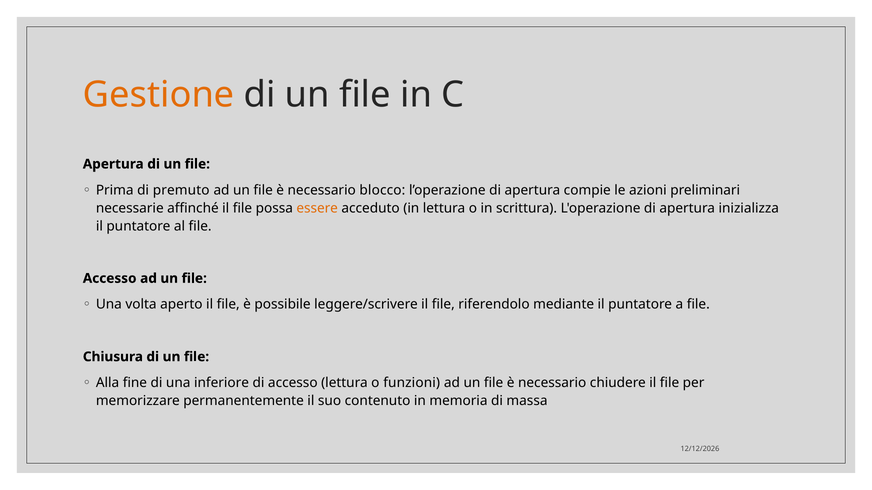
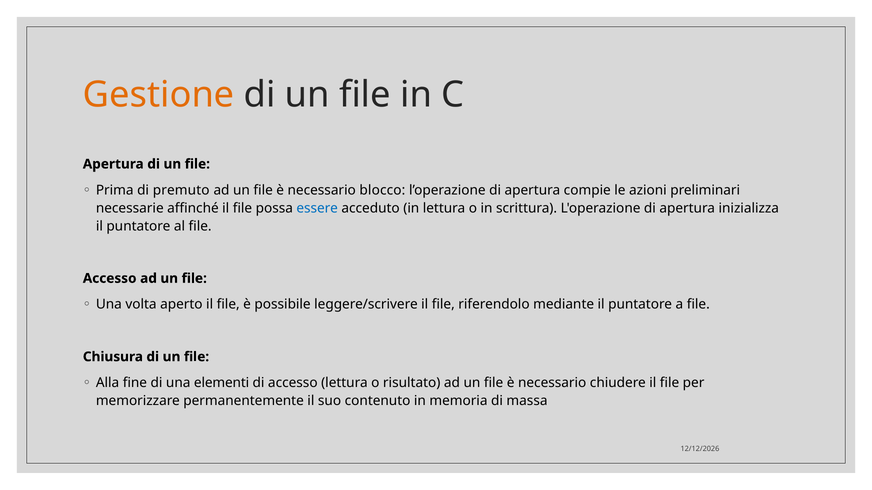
essere colour: orange -> blue
inferiore: inferiore -> elementi
funzioni: funzioni -> risultato
